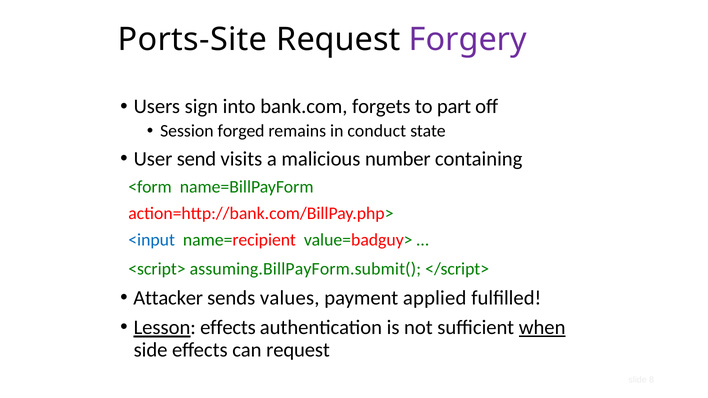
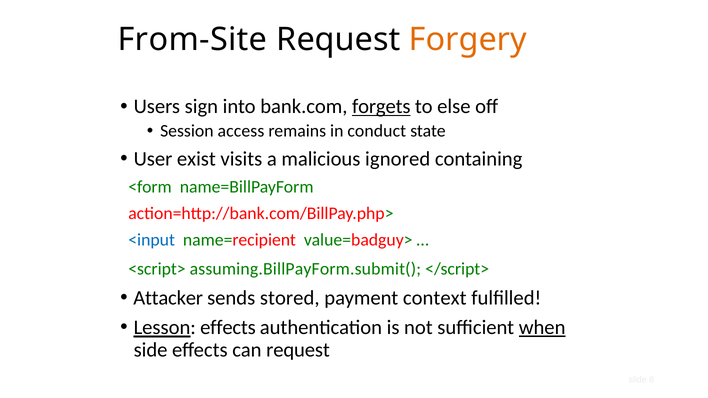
Ports-Site: Ports-Site -> From-Site
Forgery colour: purple -> orange
forgets underline: none -> present
part: part -> else
forged: forged -> access
send: send -> exist
number: number -> ignored
values: values -> stored
applied: applied -> context
